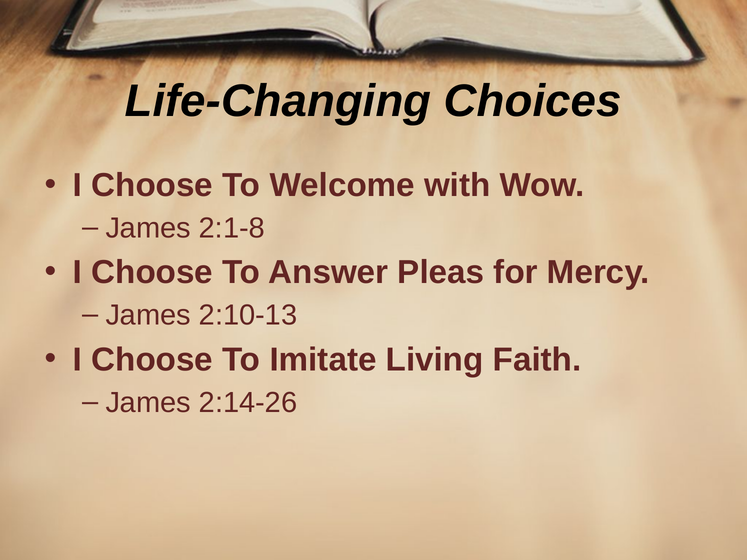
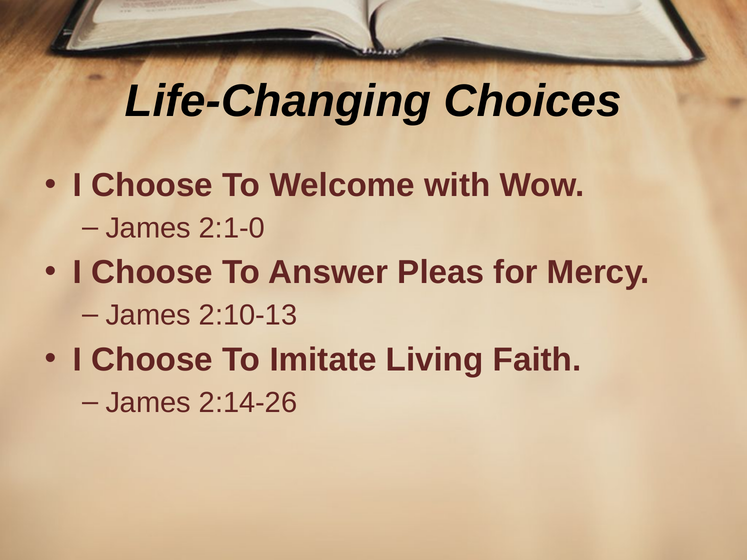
2:1-8: 2:1-8 -> 2:1-0
